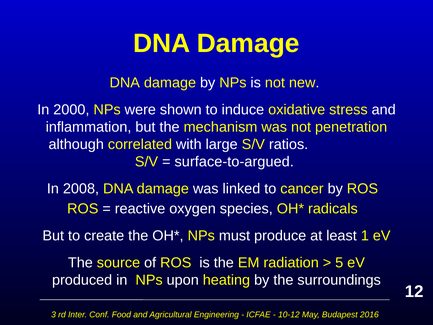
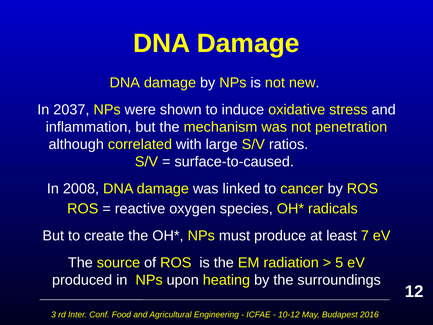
2000: 2000 -> 2037
surface-to-argued: surface-to-argued -> surface-to-caused
1: 1 -> 7
